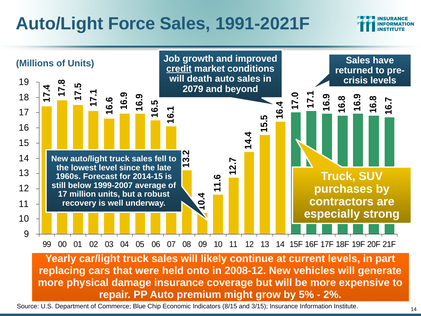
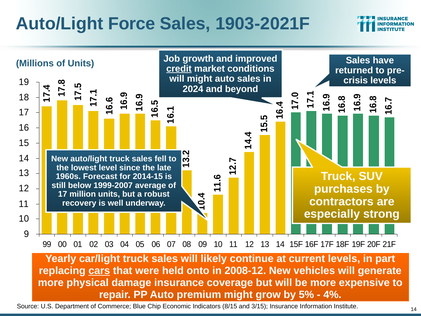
1991-2021F: 1991-2021F -> 1903-2021F
will death: death -> might
2079: 2079 -> 2024
cars underline: none -> present
2%: 2% -> 4%
